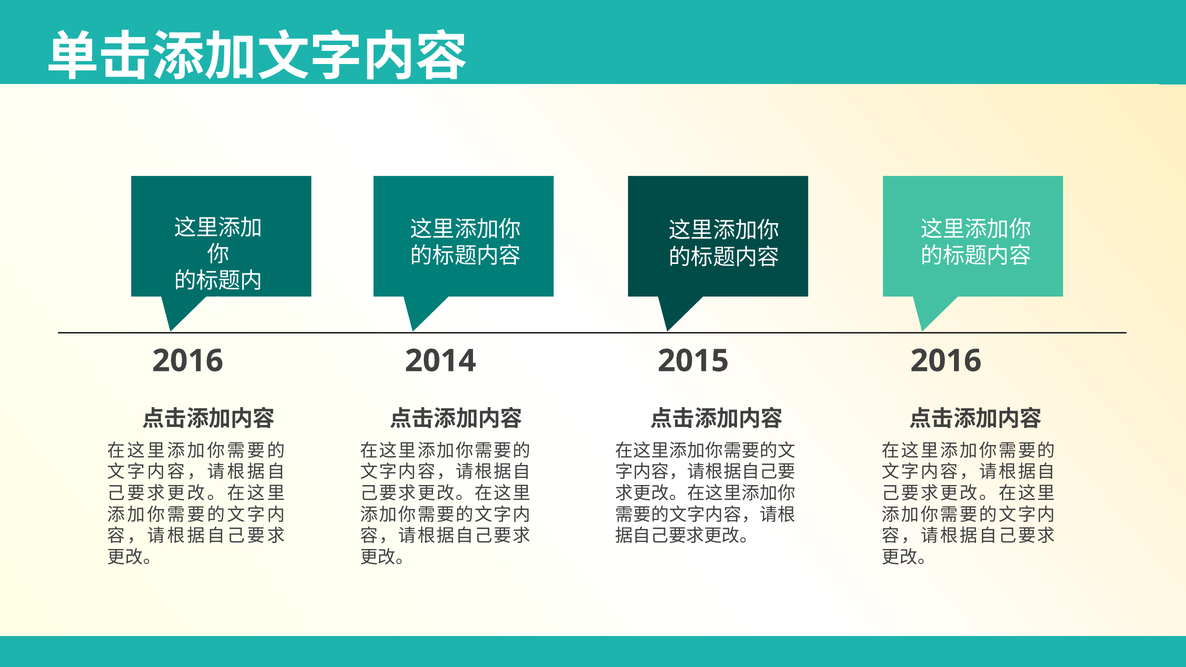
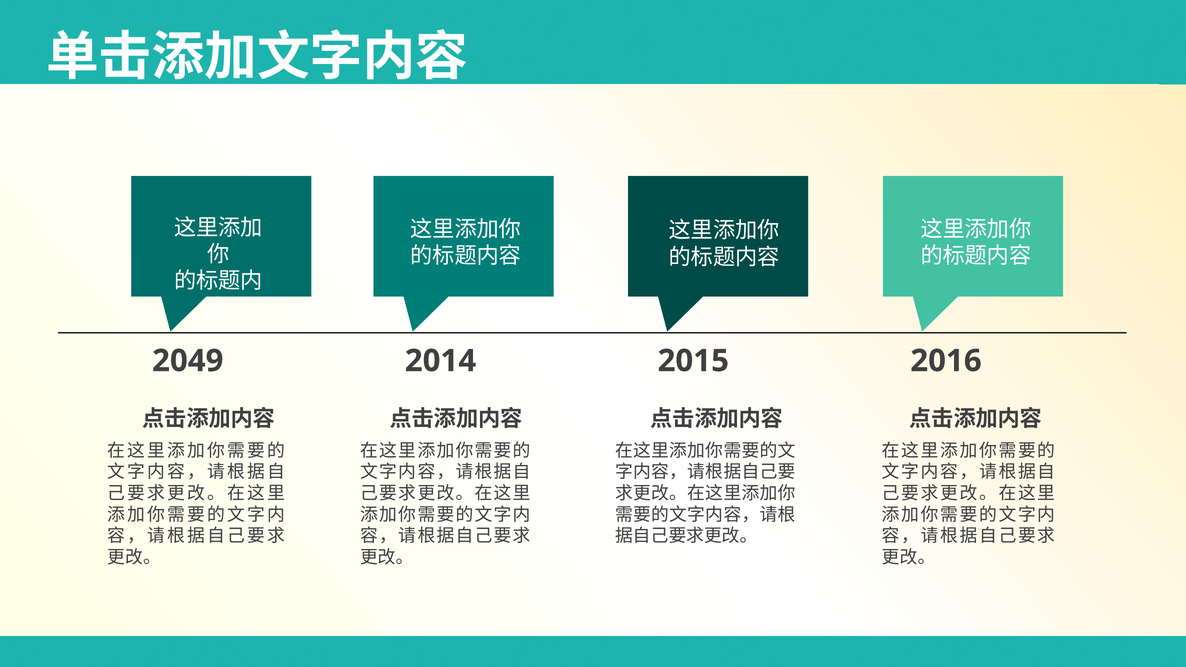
2016 at (188, 361): 2016 -> 2049
